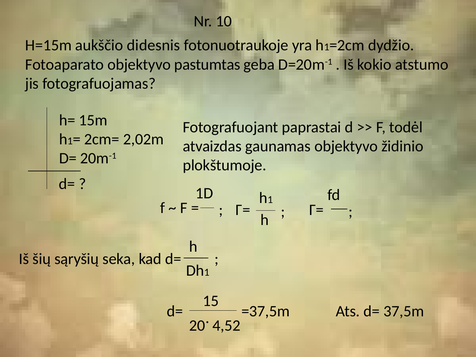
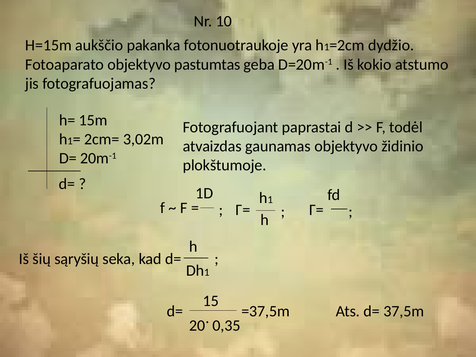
didesnis: didesnis -> pakanka
2,02m: 2,02m -> 3,02m
4,52: 4,52 -> 0,35
